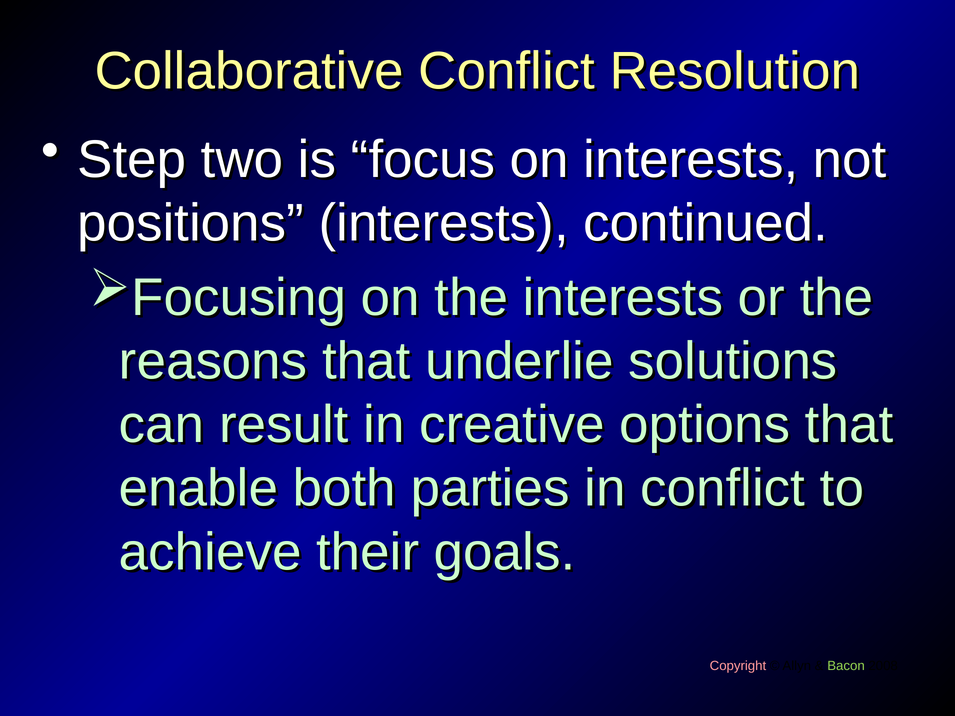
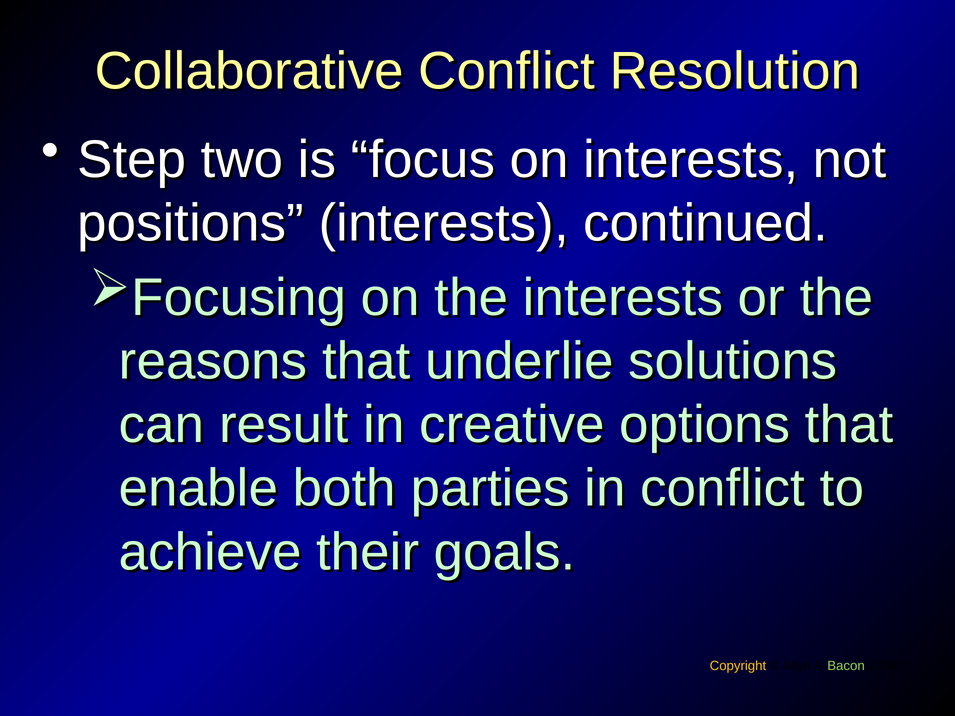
Copyright colour: pink -> yellow
